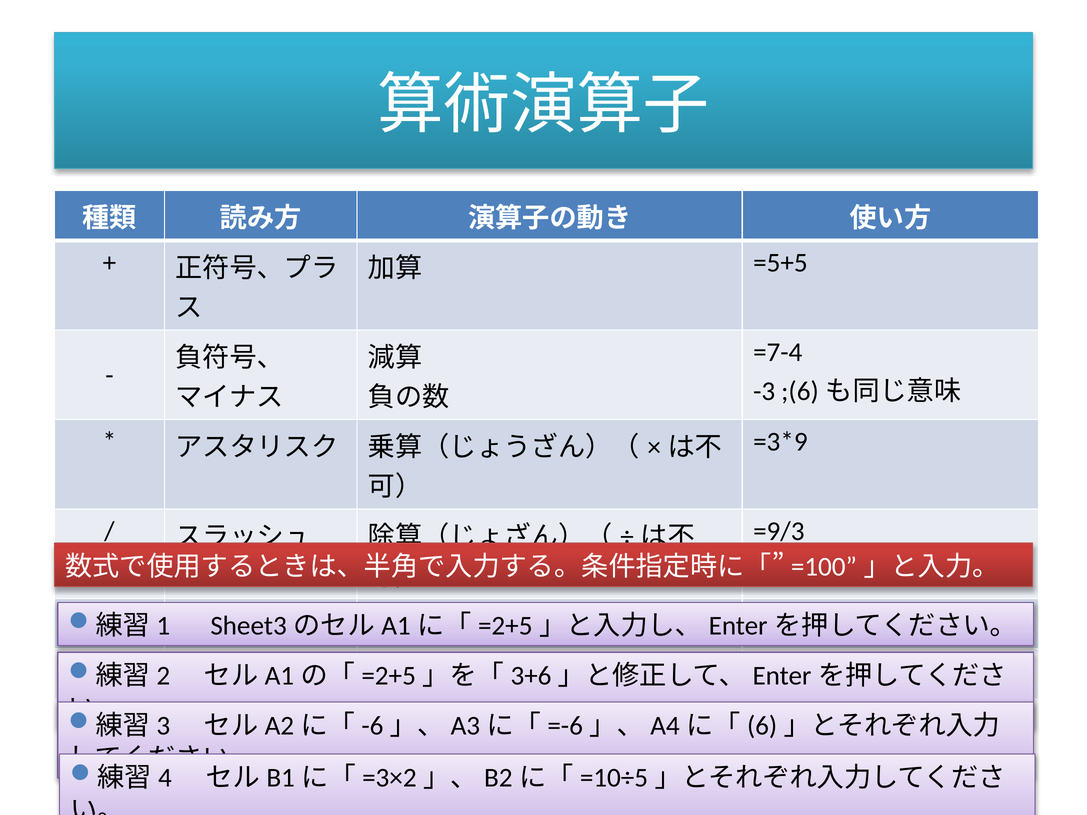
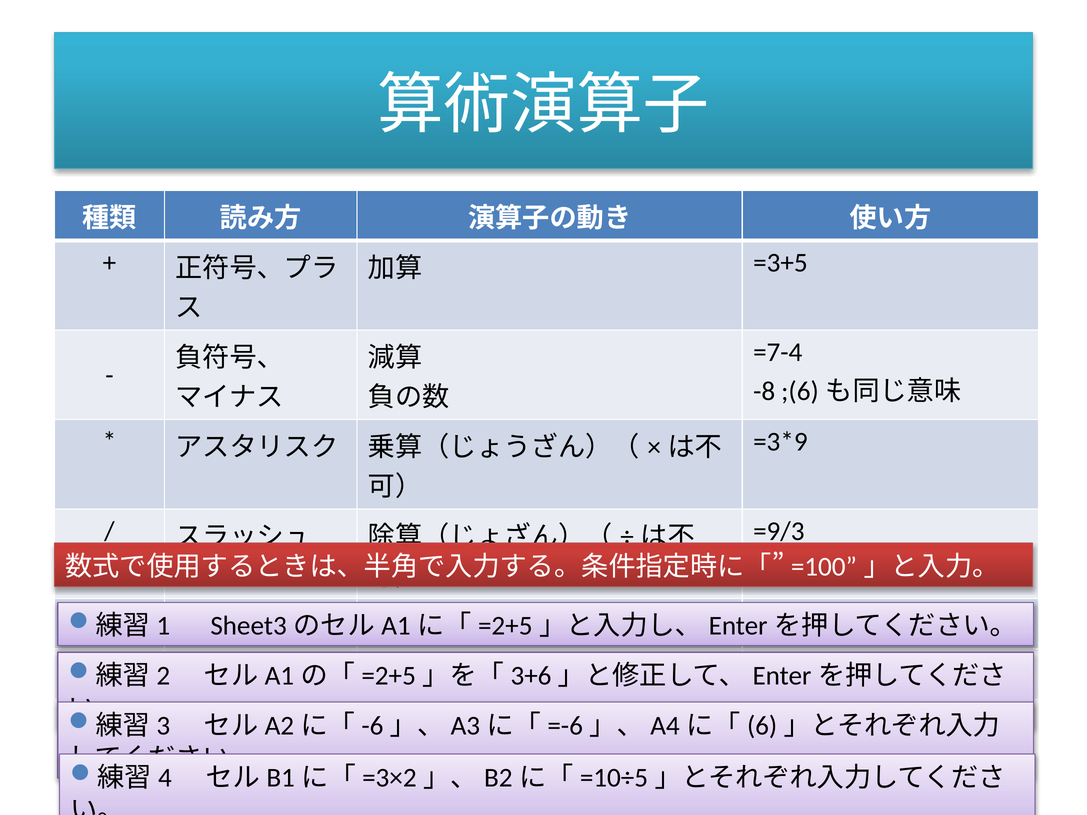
=5+5: =5+5 -> =3+5
-3: -3 -> -8
